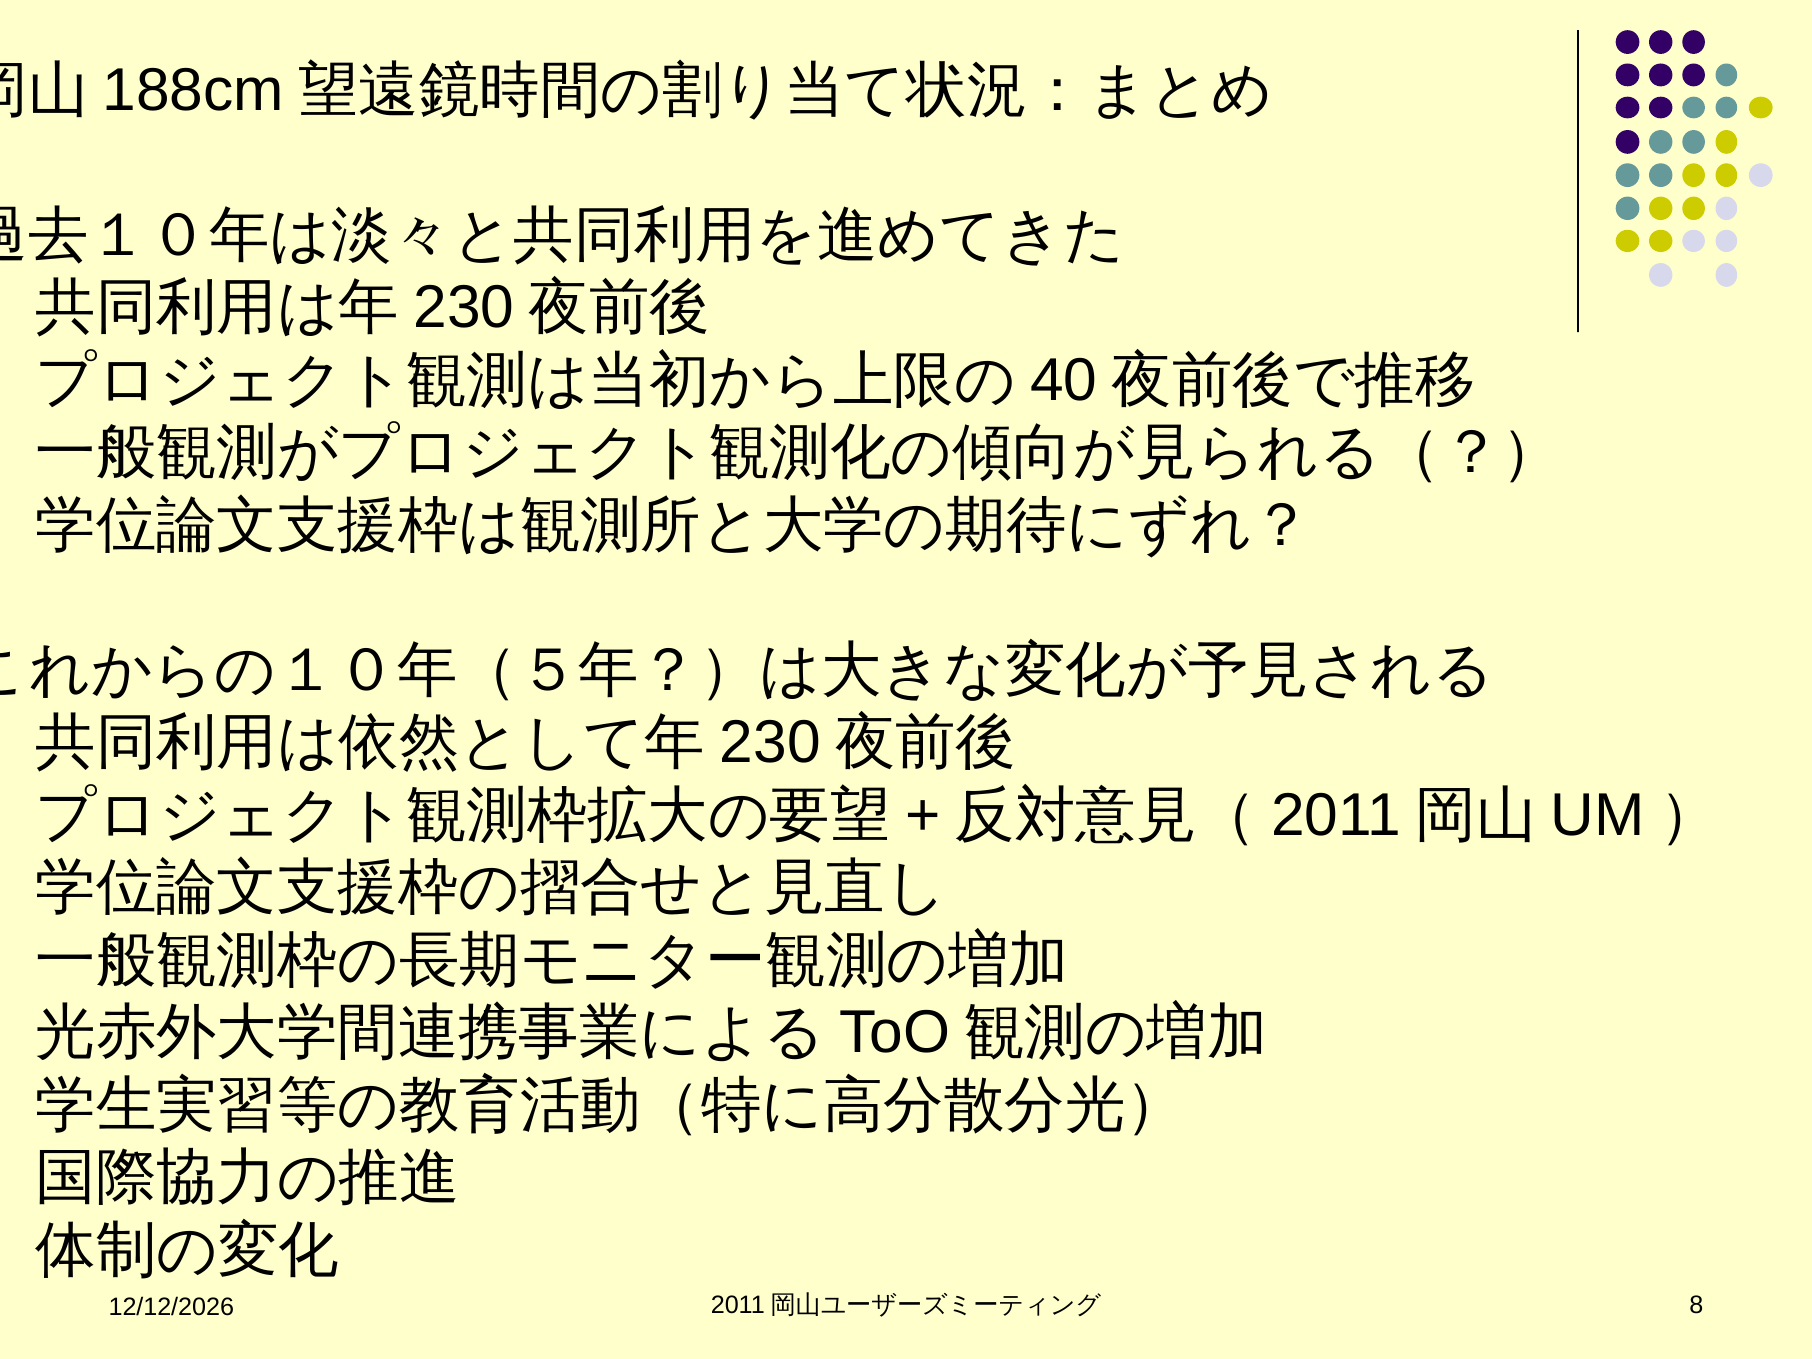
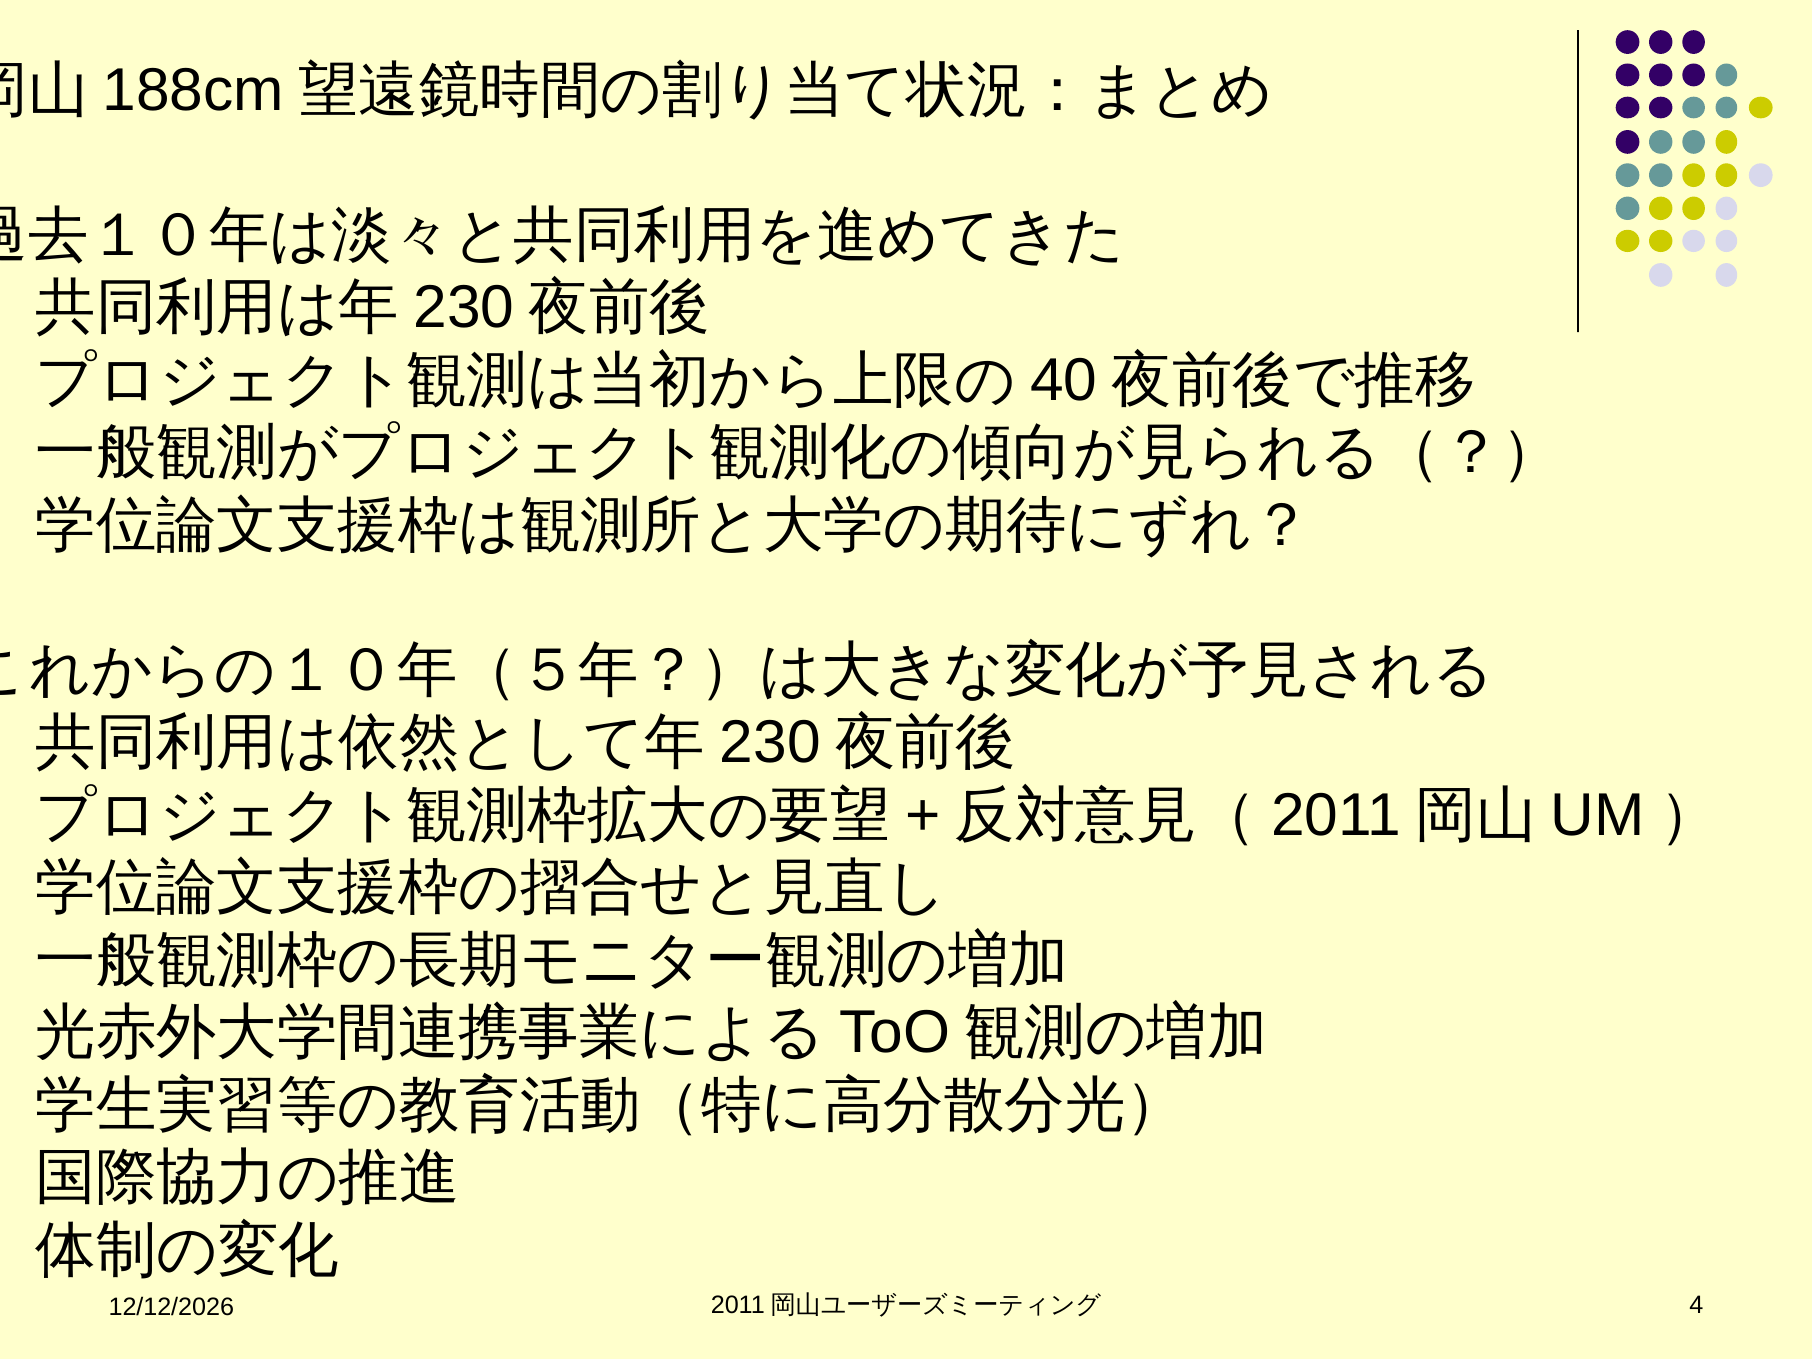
8: 8 -> 4
